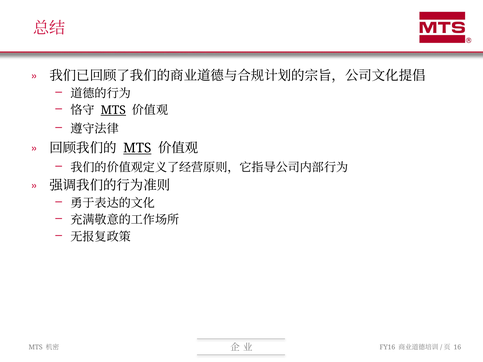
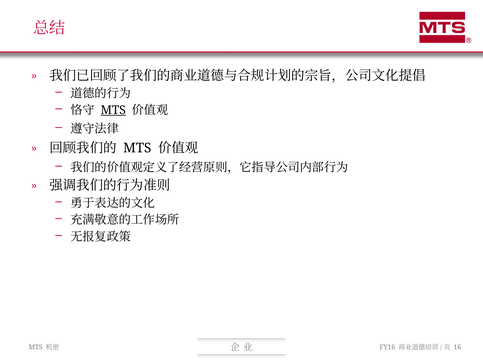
MTS at (137, 148) underline: present -> none
